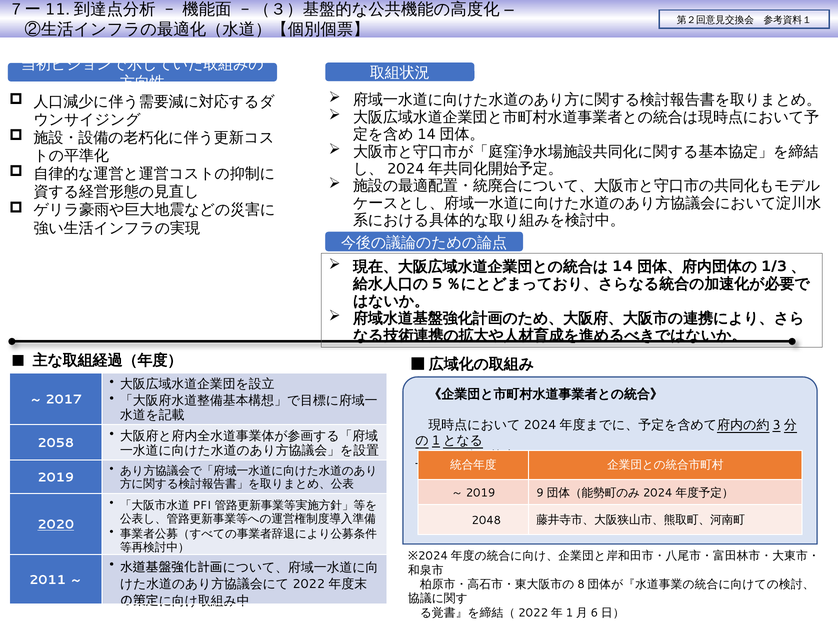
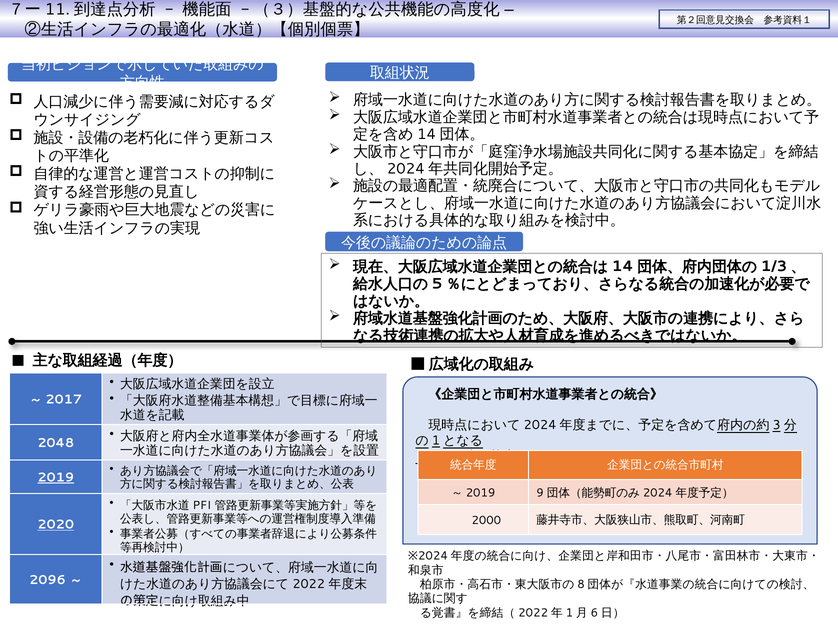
2058: 2058 -> 2048
2019 underline: none -> present
2048: 2048 -> 2000
2011: 2011 -> 2096
